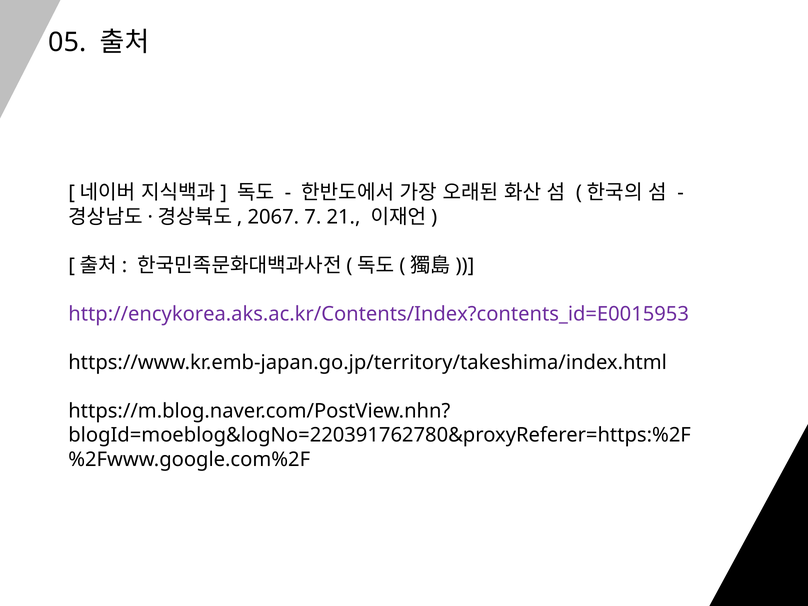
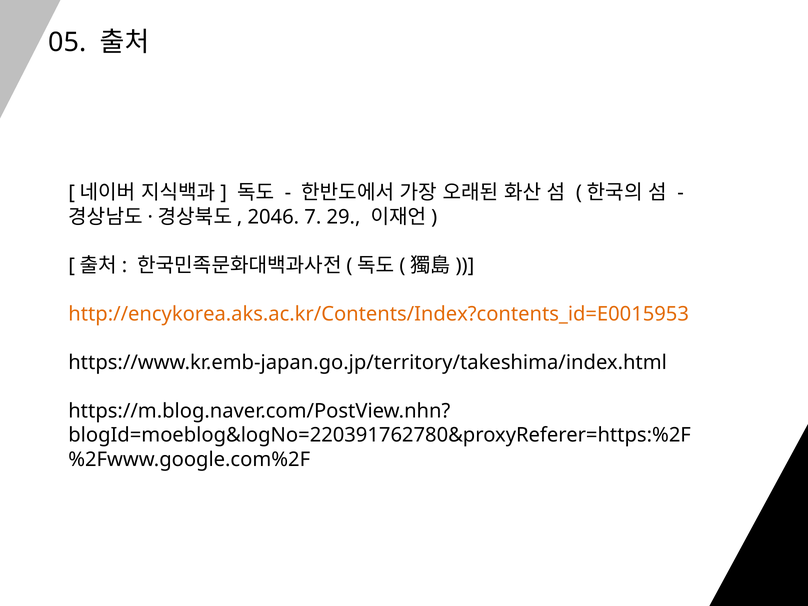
2067: 2067 -> 2046
21: 21 -> 29
http://encykorea.aks.ac.kr/Contents/Index?contents_id=E0015953 colour: purple -> orange
